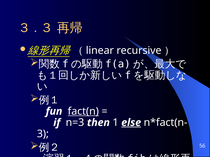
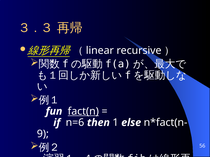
n=3: n=3 -> n=6
else underline: present -> none
3: 3 -> 9
